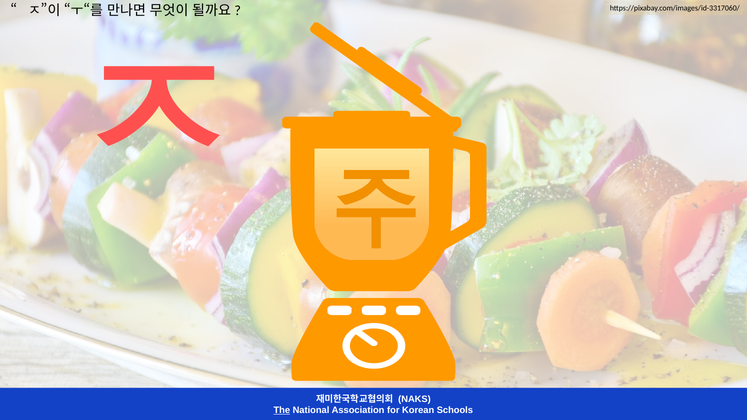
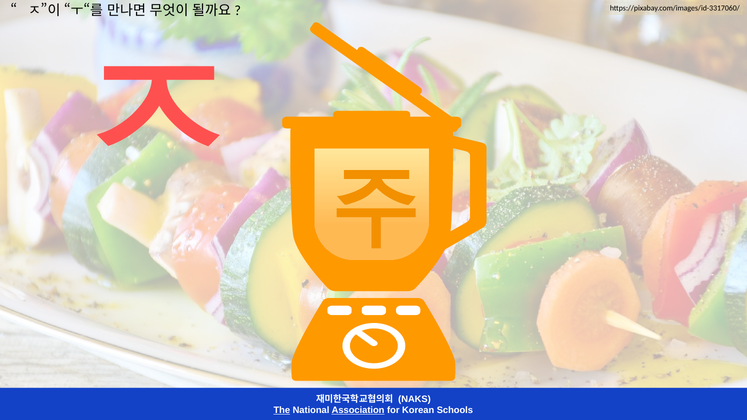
Association underline: none -> present
